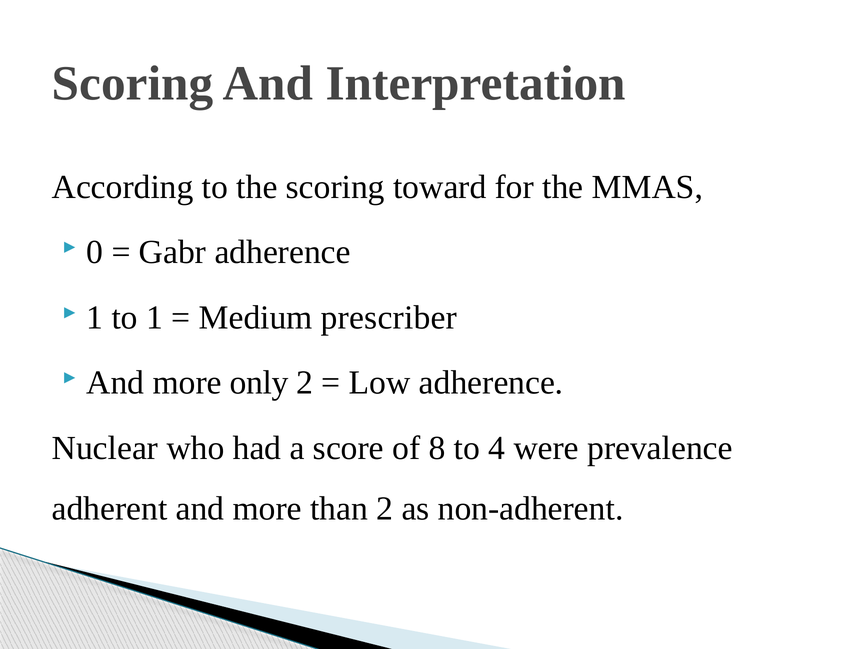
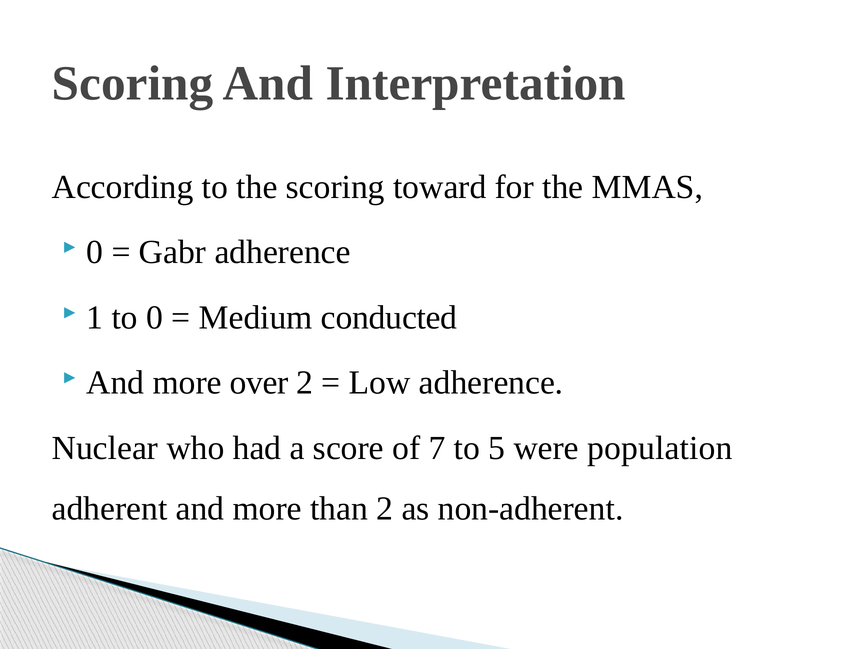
to 1: 1 -> 0
prescriber: prescriber -> conducted
only: only -> over
8: 8 -> 7
4: 4 -> 5
prevalence: prevalence -> population
